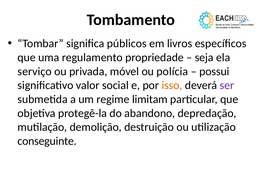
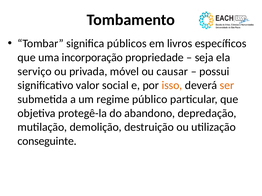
regulamento: regulamento -> incorporação
polícia: polícia -> causar
ser colour: purple -> orange
limitam: limitam -> público
